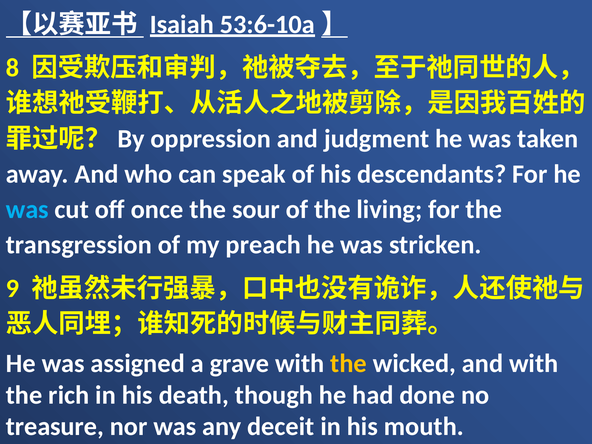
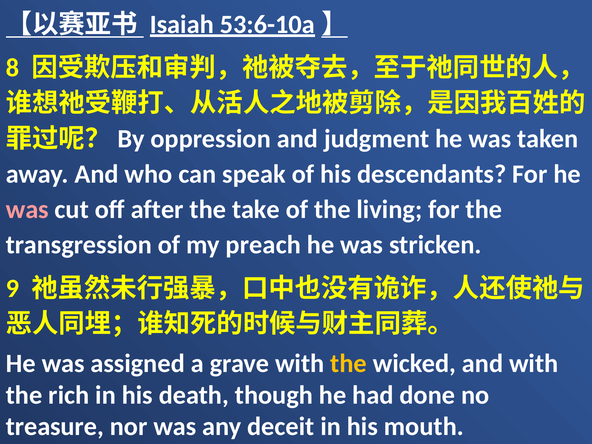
was at (27, 209) colour: light blue -> pink
once: once -> after
sour: sour -> take
